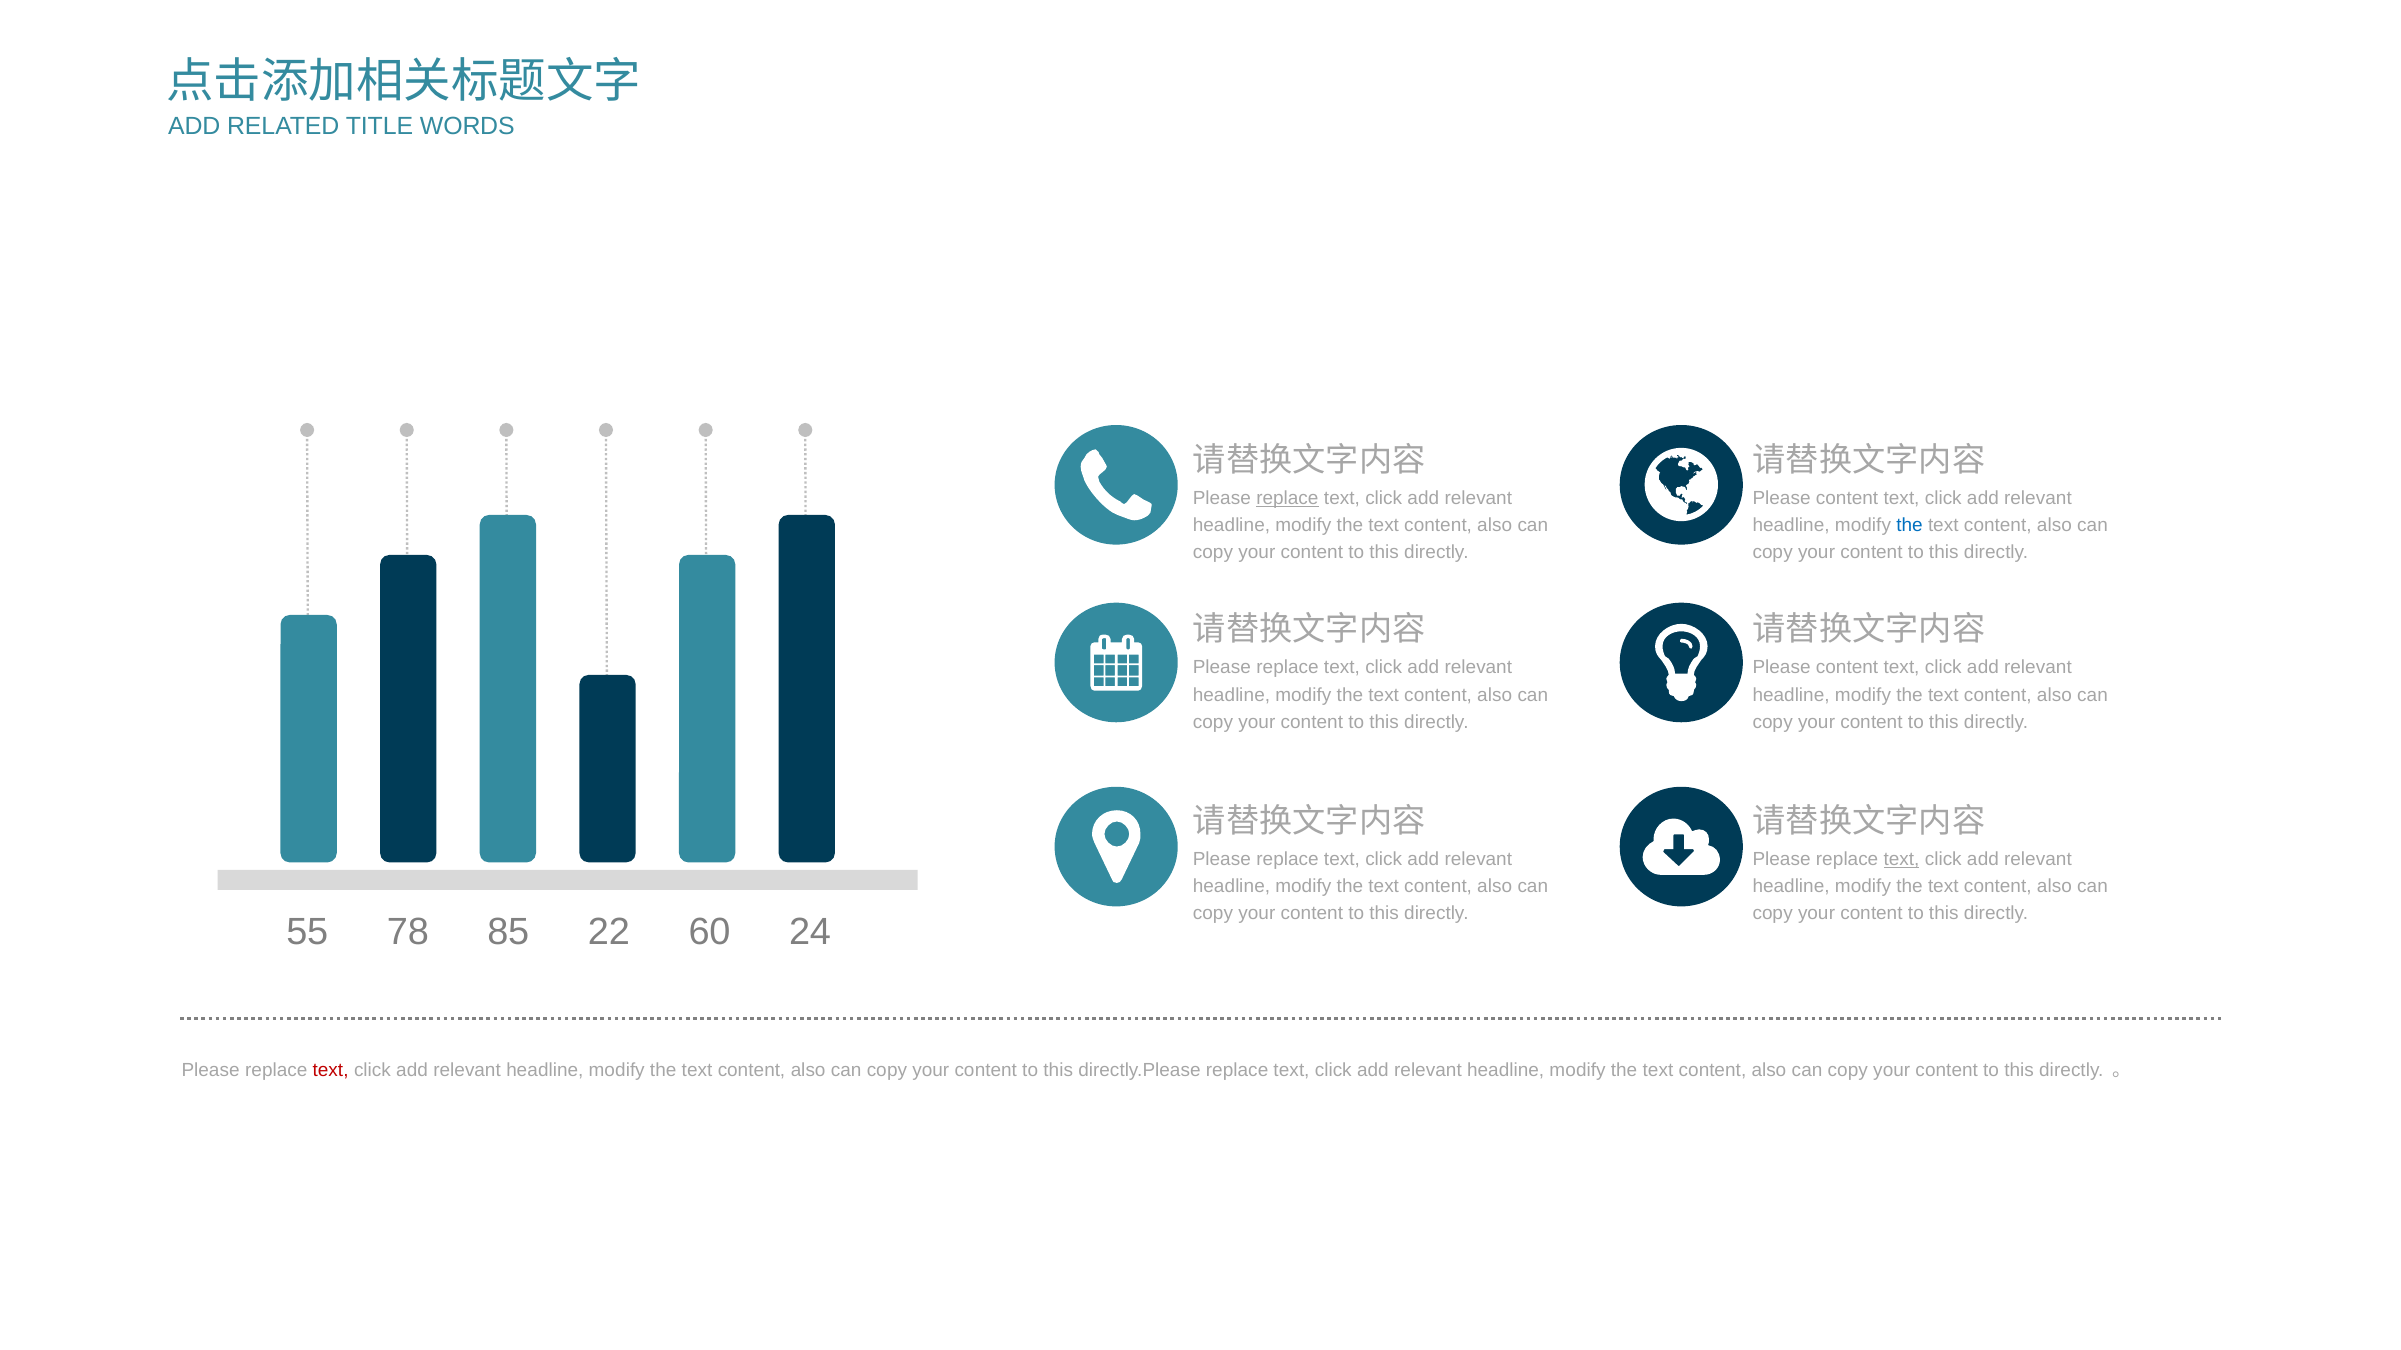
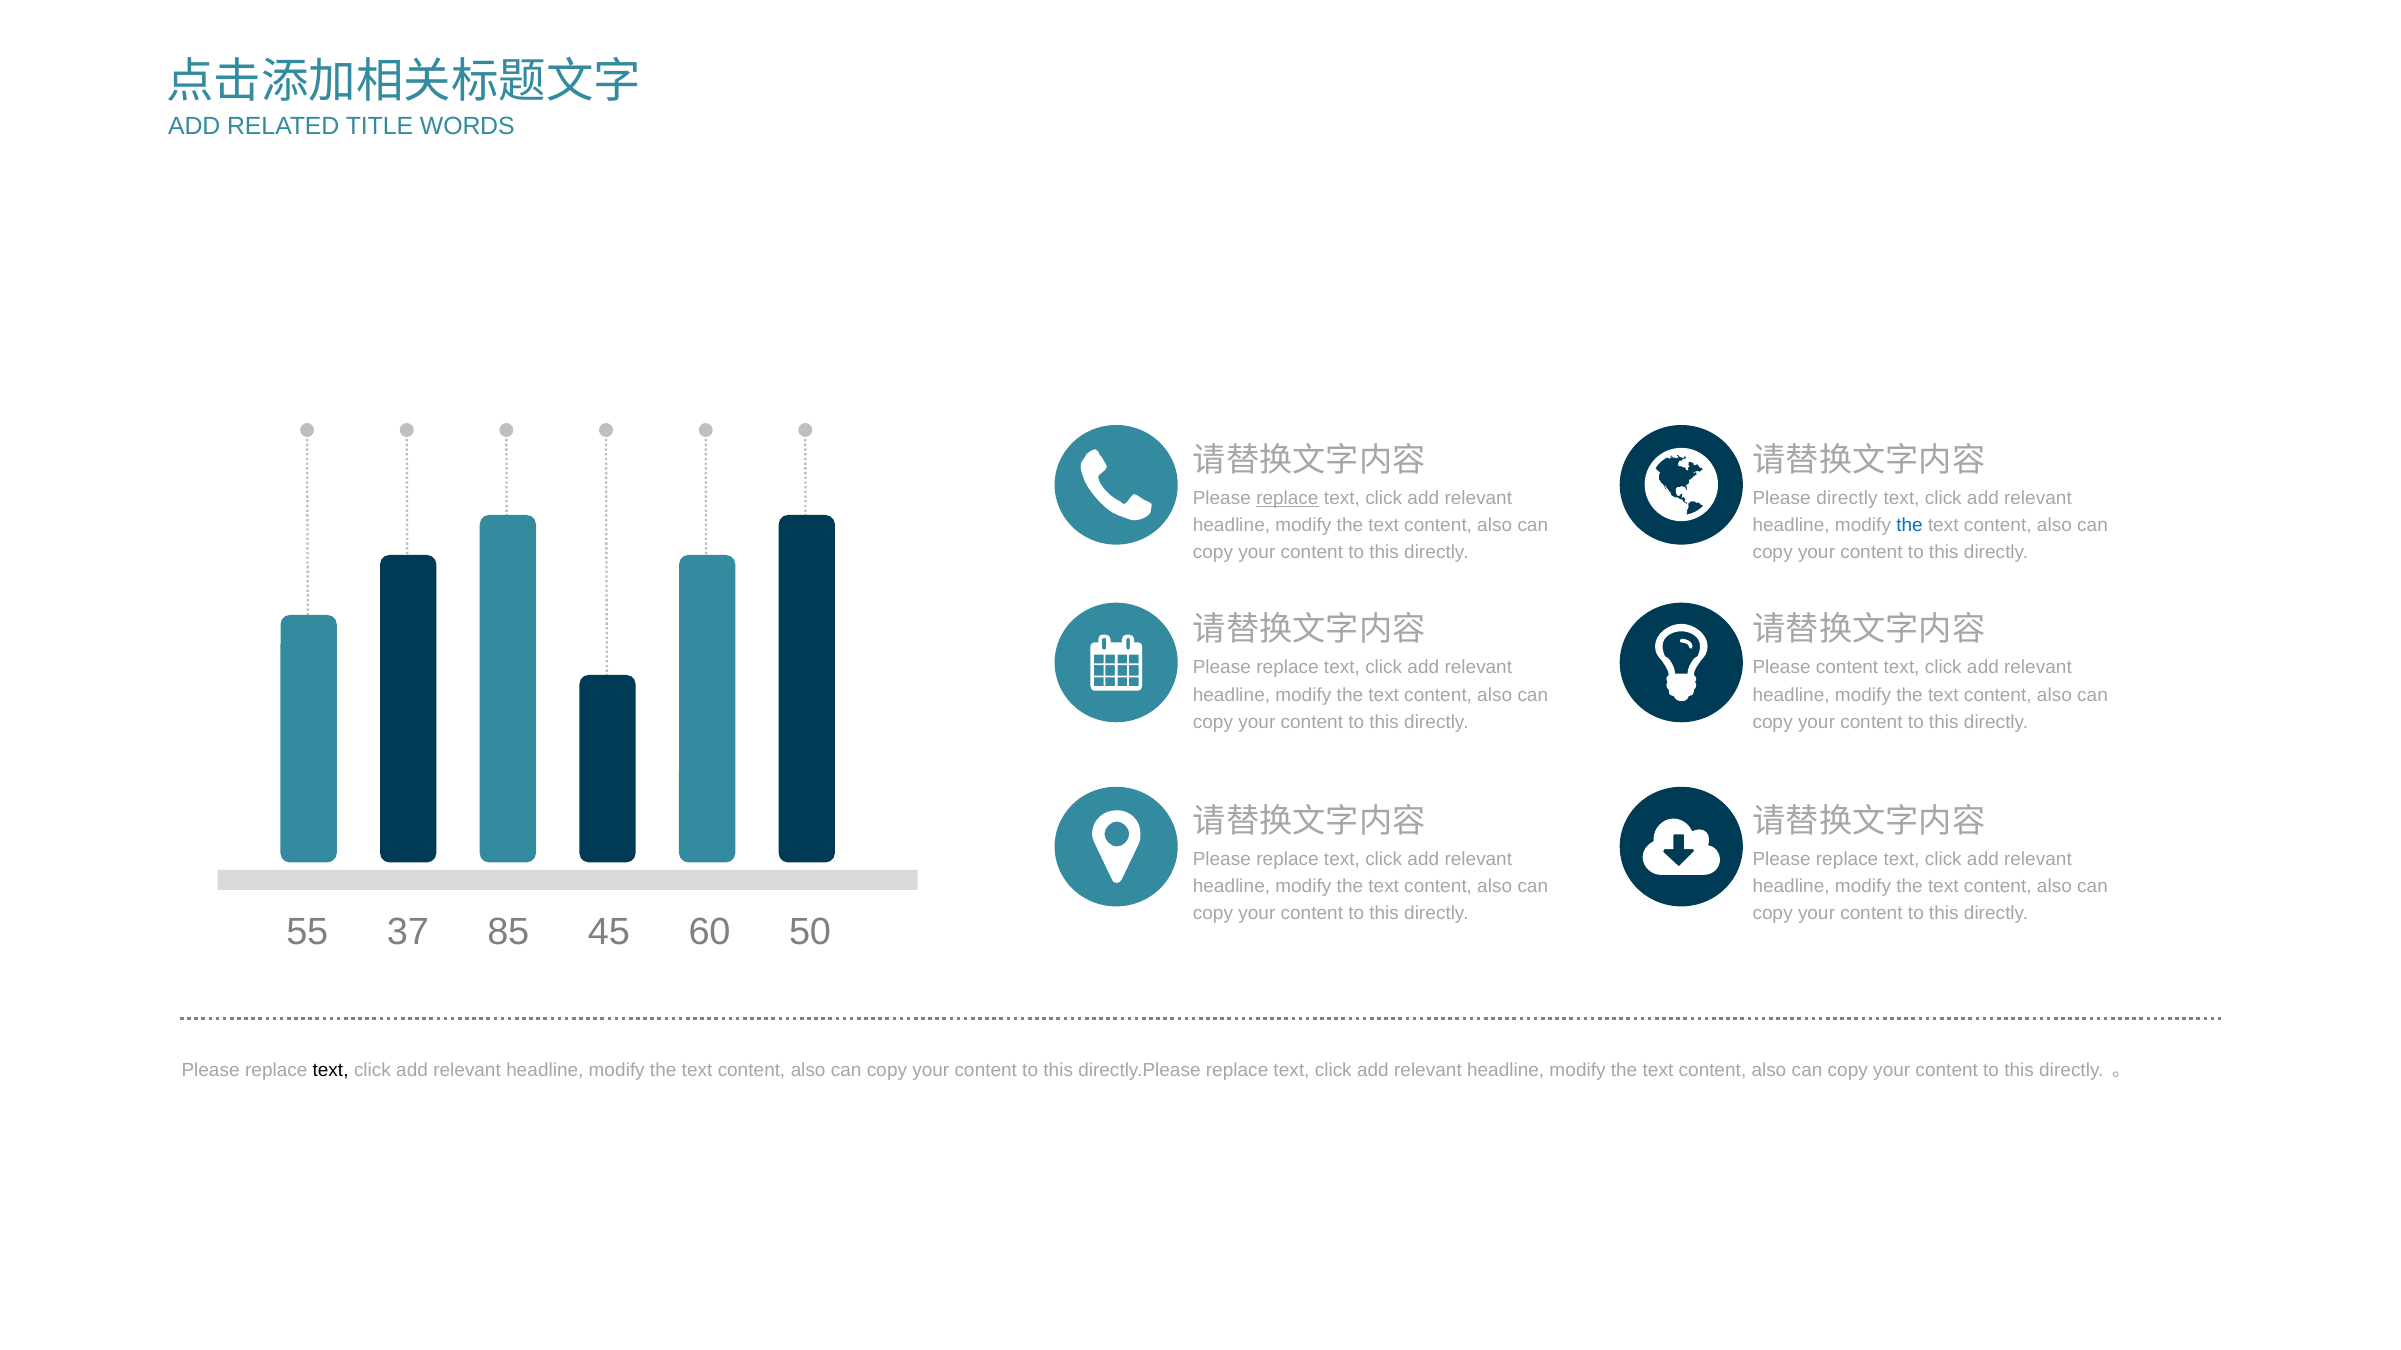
content at (1847, 498): content -> directly
text at (1902, 859) underline: present -> none
78: 78 -> 37
22: 22 -> 45
24: 24 -> 50
text at (331, 1071) colour: red -> black
